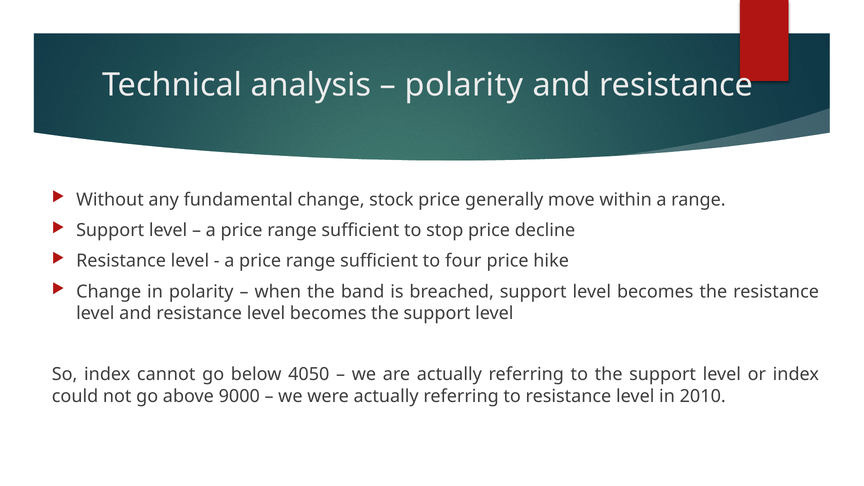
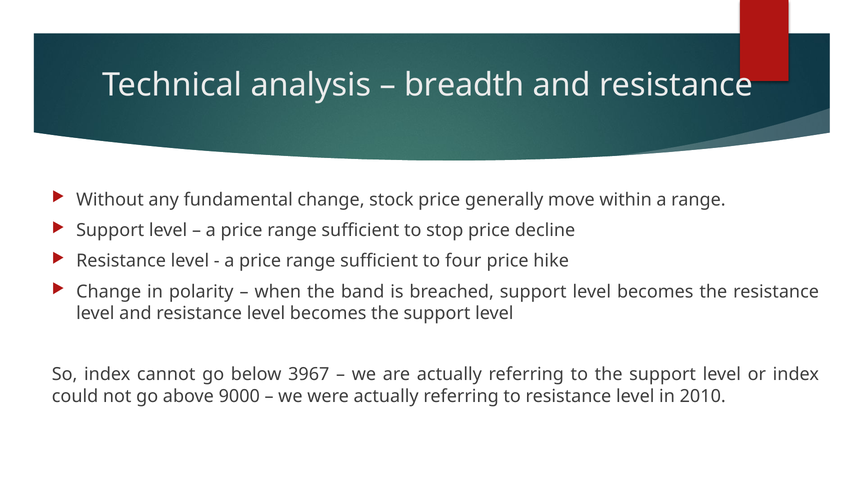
polarity at (464, 85): polarity -> breadth
4050: 4050 -> 3967
